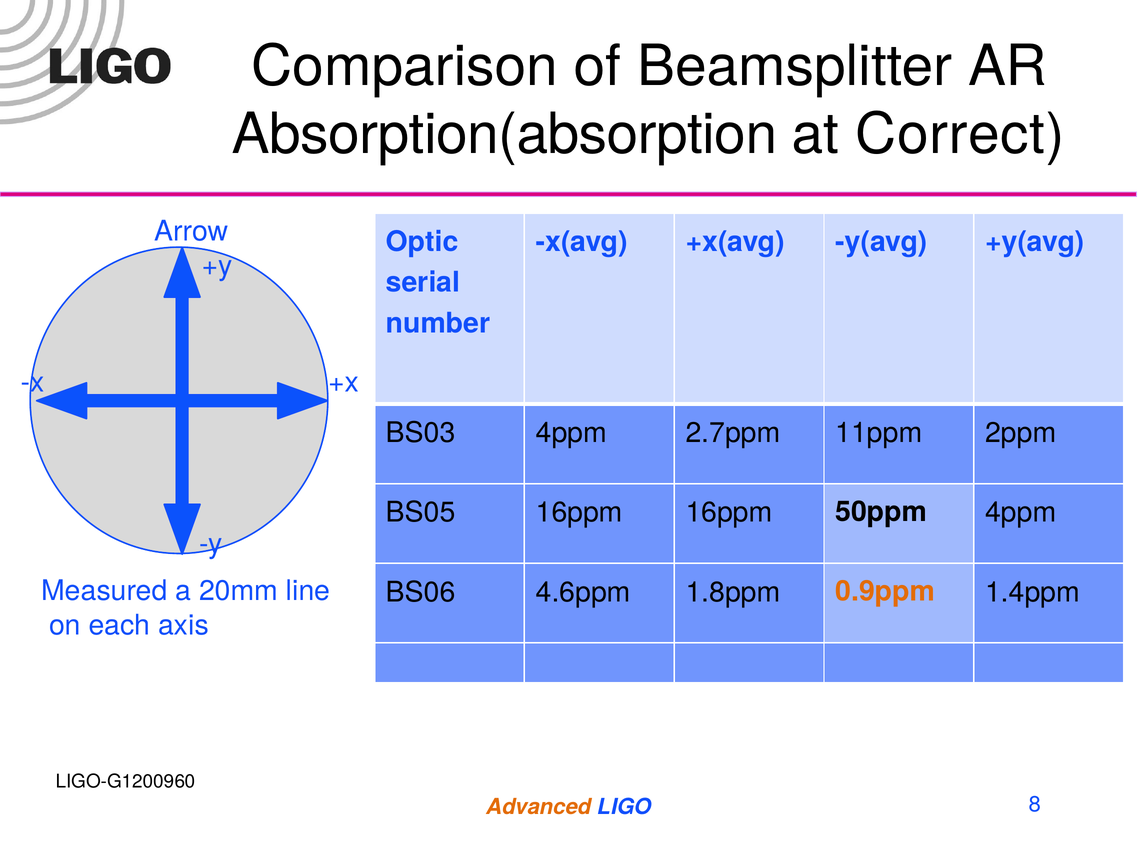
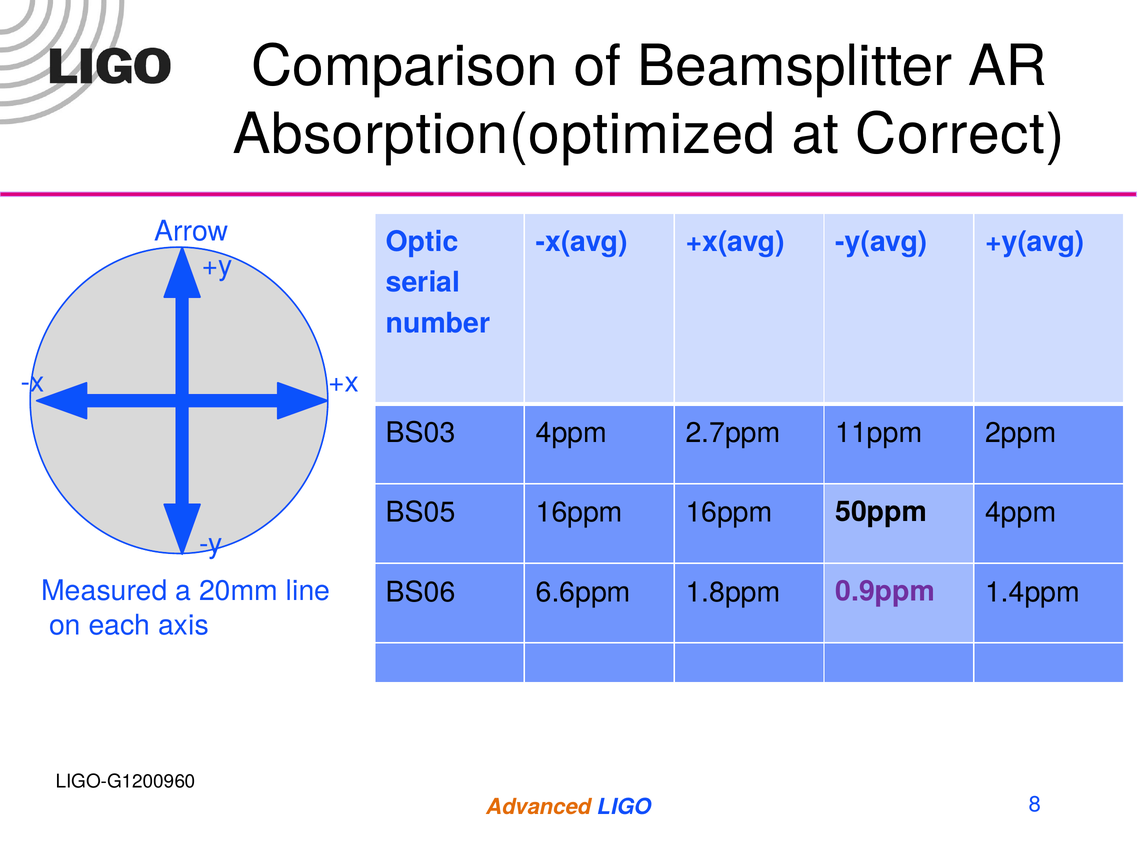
Absorption(absorption: Absorption(absorption -> Absorption(optimized
4.6ppm: 4.6ppm -> 6.6ppm
0.9ppm at (885, 592) colour: orange -> purple
